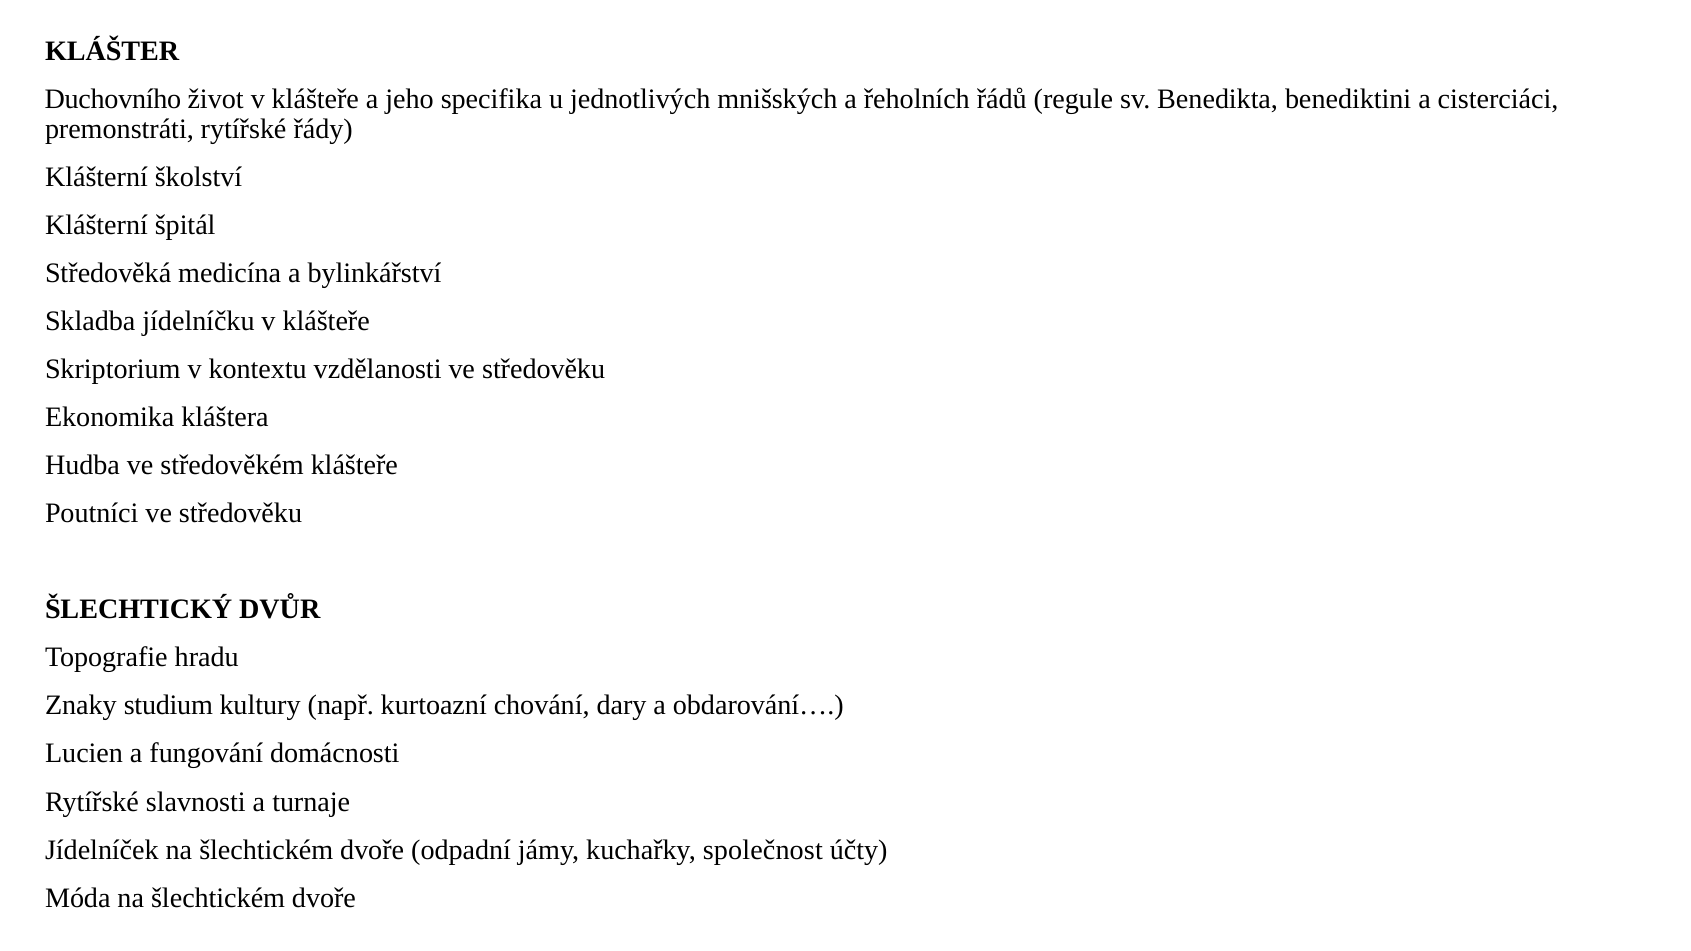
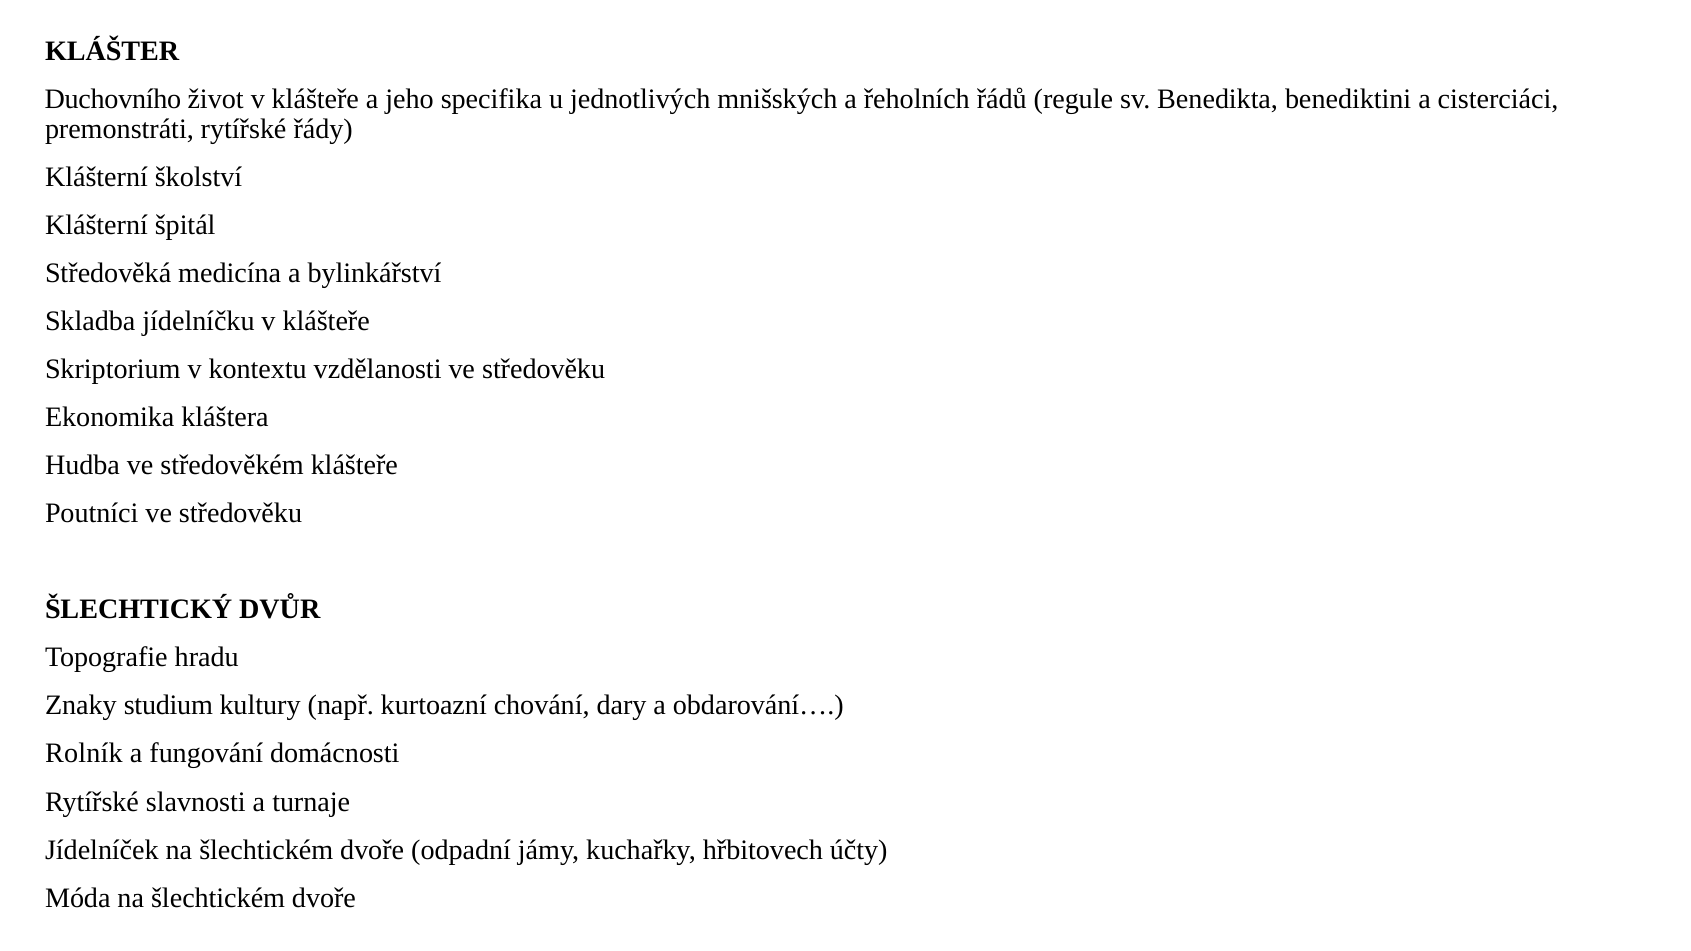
Lucien: Lucien -> Rolník
společnost: společnost -> hřbitovech
